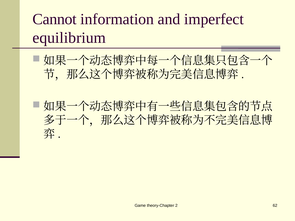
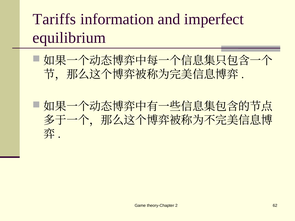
Cannot: Cannot -> Tariffs
